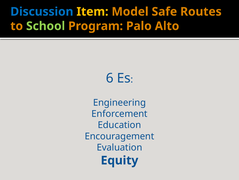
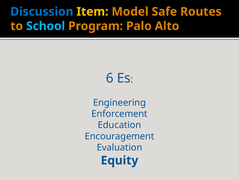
School colour: light green -> light blue
